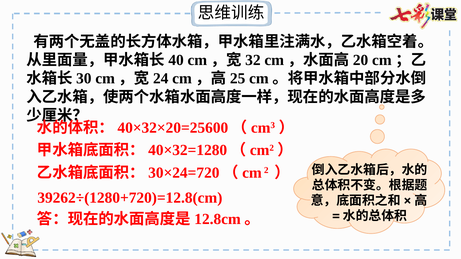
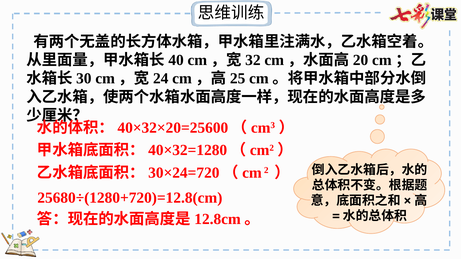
39262÷(1280+720)=12.8(cm: 39262÷(1280+720)=12.8(cm -> 25680÷(1280+720)=12.8(cm
